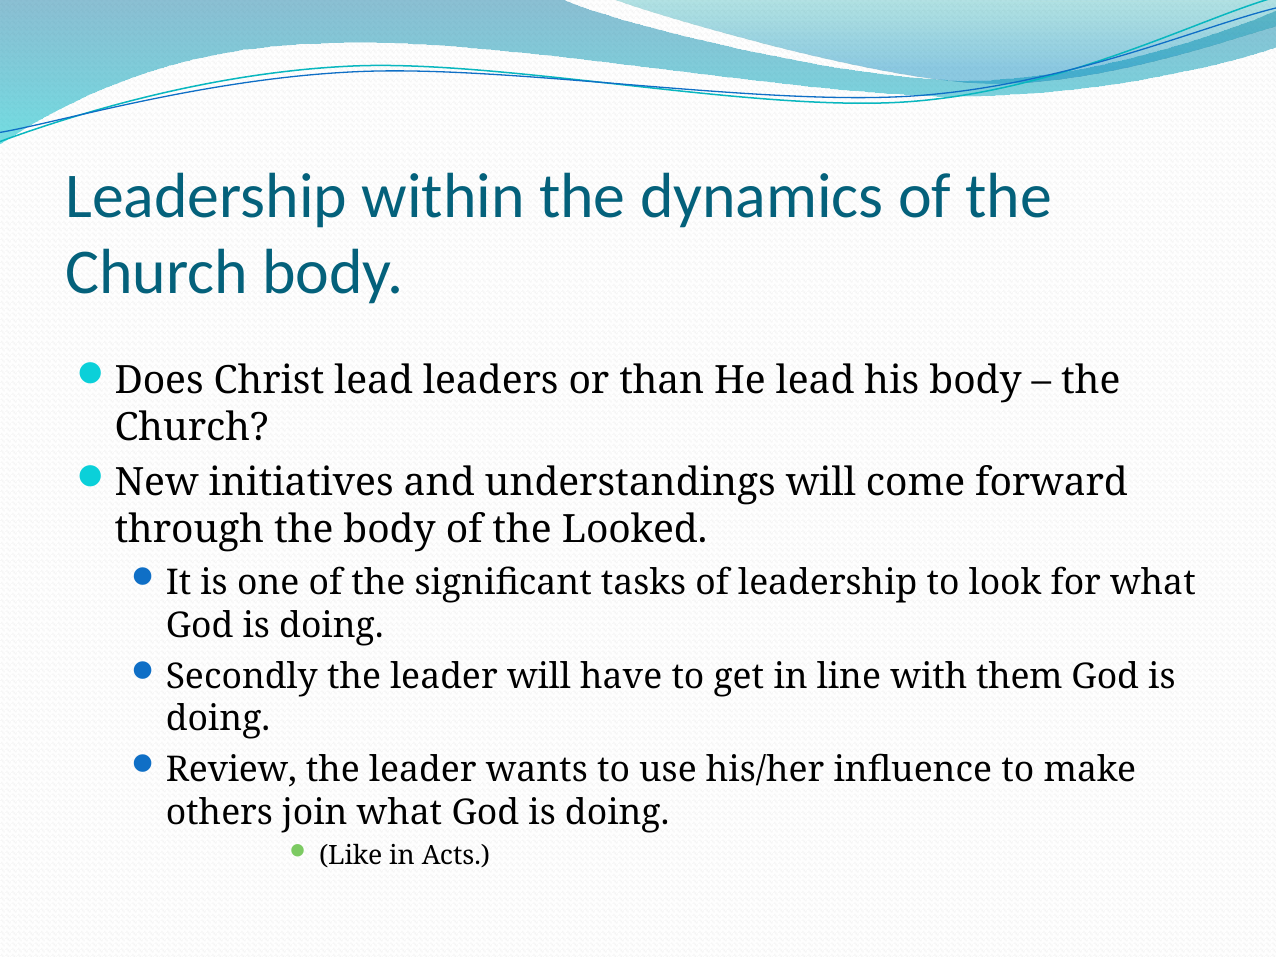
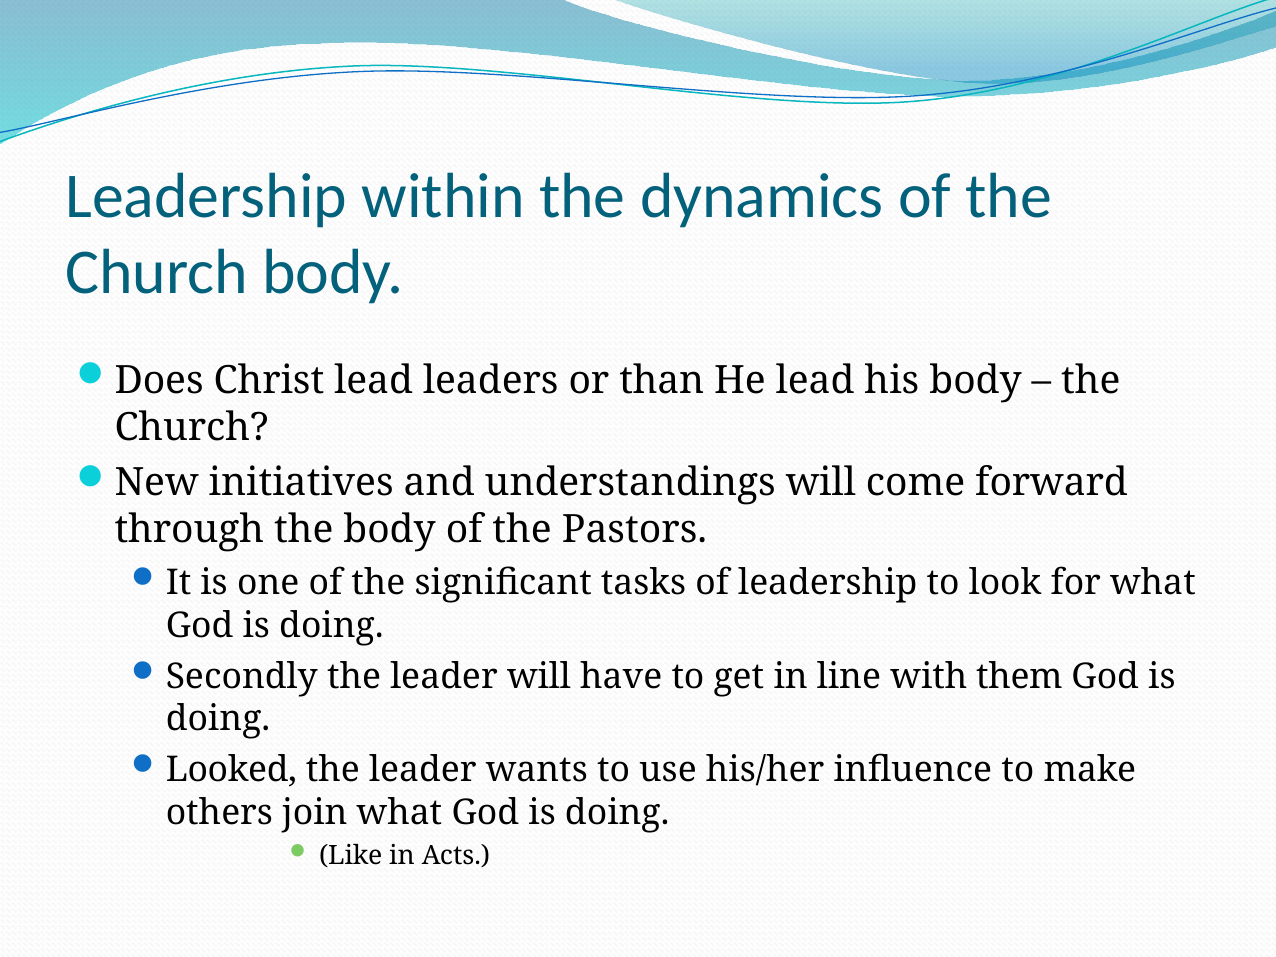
Looked: Looked -> Pastors
Review: Review -> Looked
